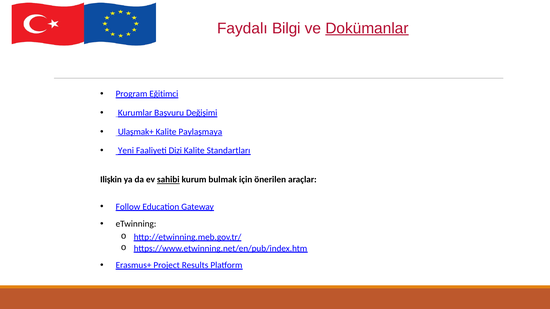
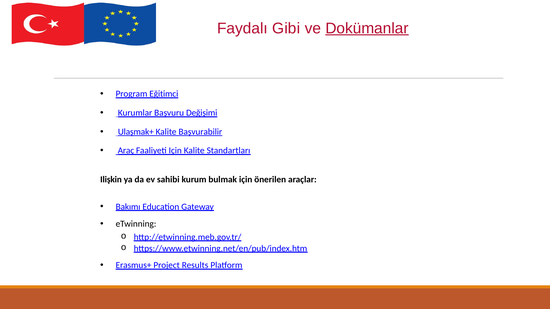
Bilgi: Bilgi -> Gibi
Paylaşmaya: Paylaşmaya -> Başvurabilir
Yeni: Yeni -> Araç
Faaliyeti Dizi: Dizi -> Için
sahibi underline: present -> none
Follow: Follow -> Bakımı
